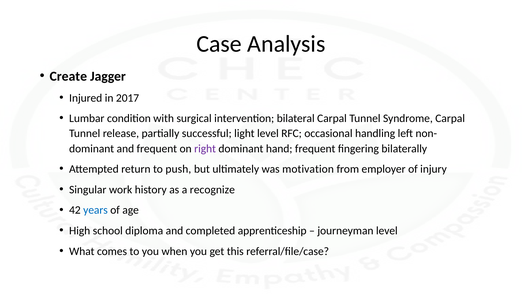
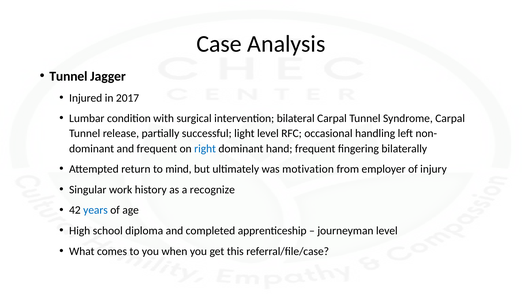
Create at (68, 76): Create -> Tunnel
right colour: purple -> blue
push: push -> mind
